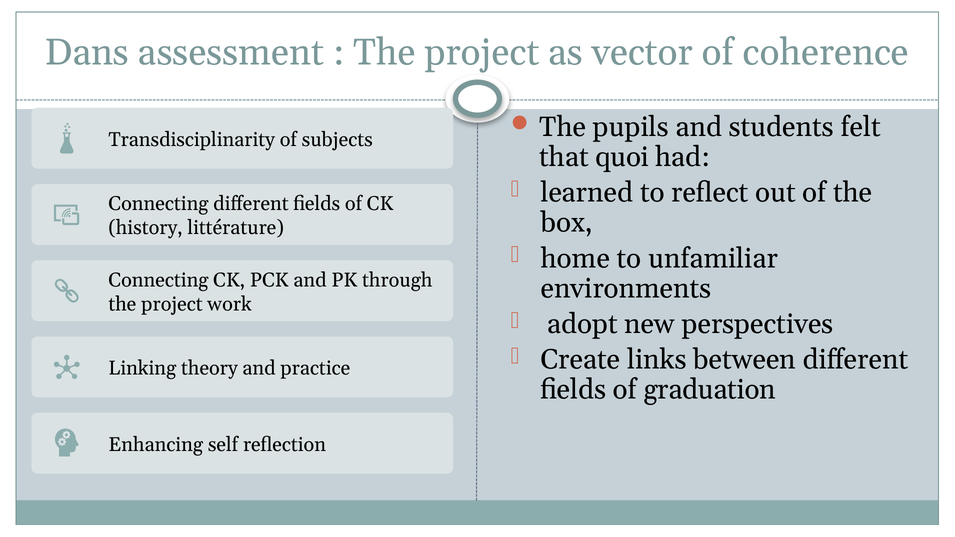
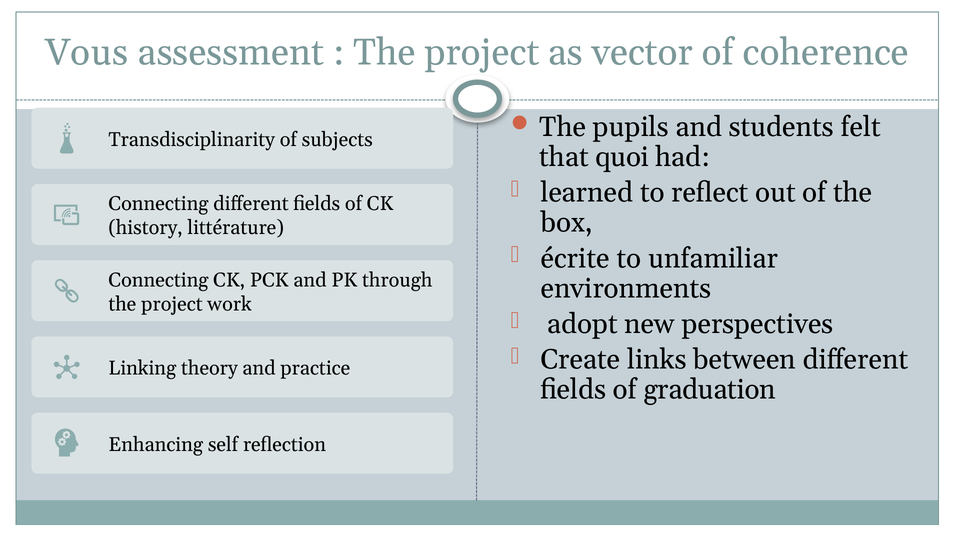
Dans: Dans -> Vous
home: home -> écrite
